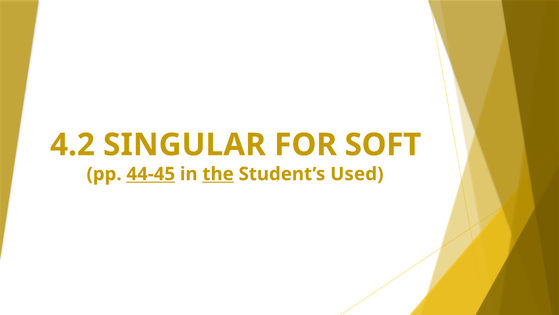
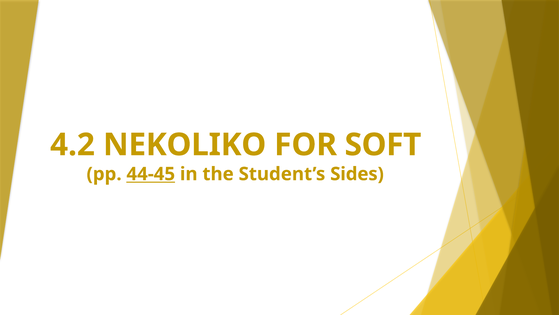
SINGULAR: SINGULAR -> NEKOLIKO
the underline: present -> none
Used: Used -> Sides
